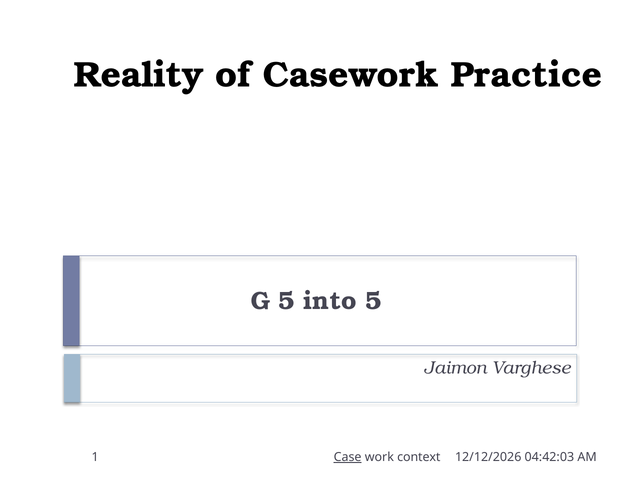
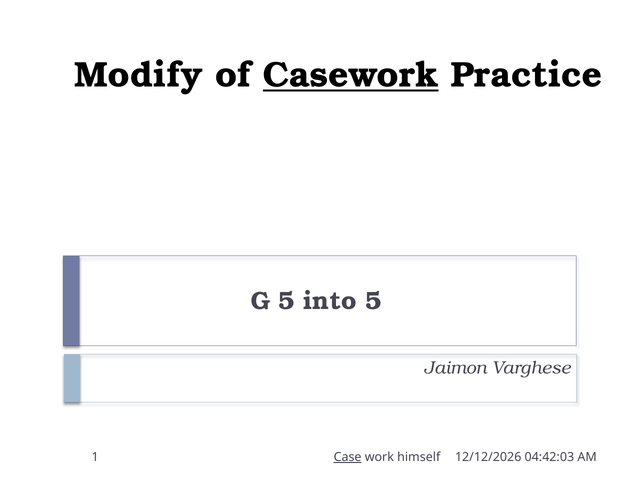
Reality: Reality -> Modify
Casework underline: none -> present
context: context -> himself
